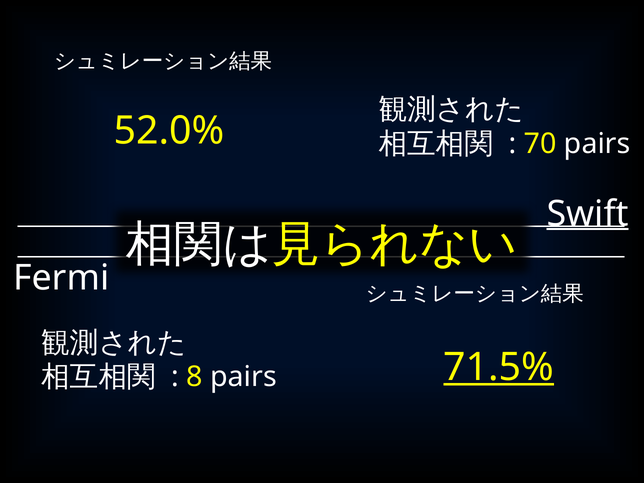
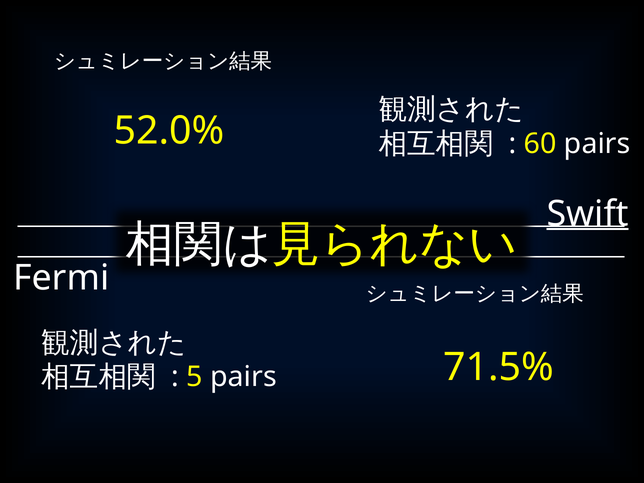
70: 70 -> 60
71.5% underline: present -> none
8: 8 -> 5
